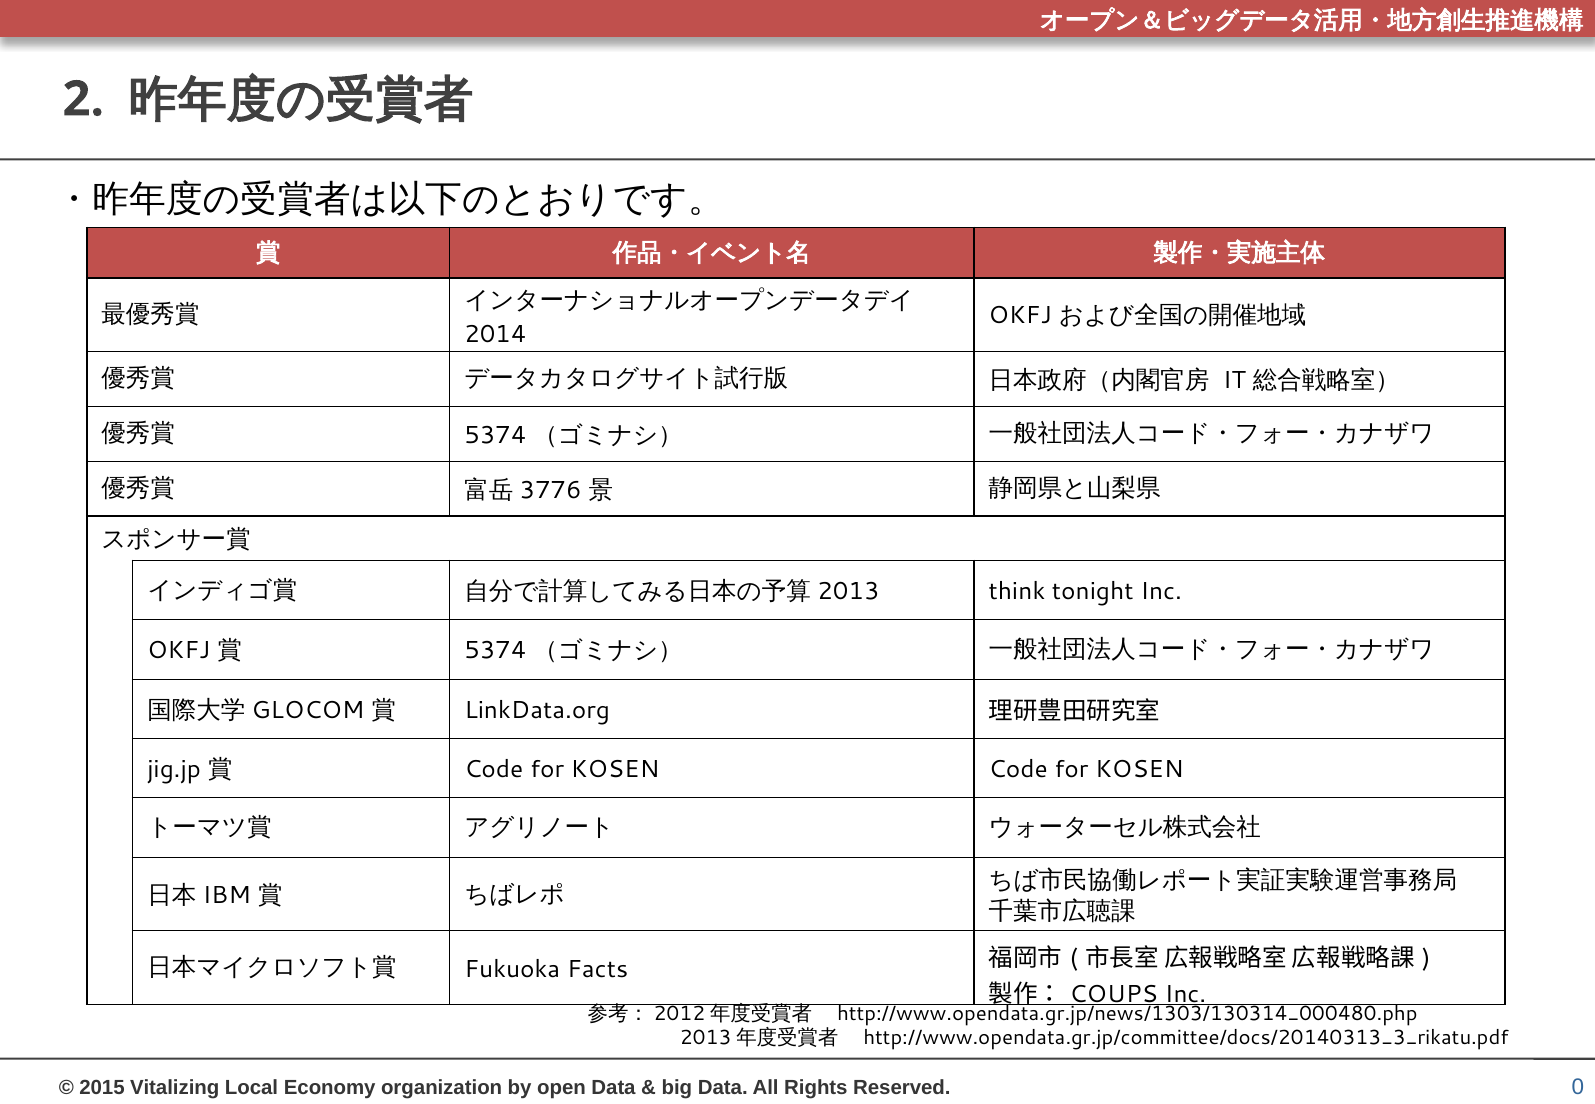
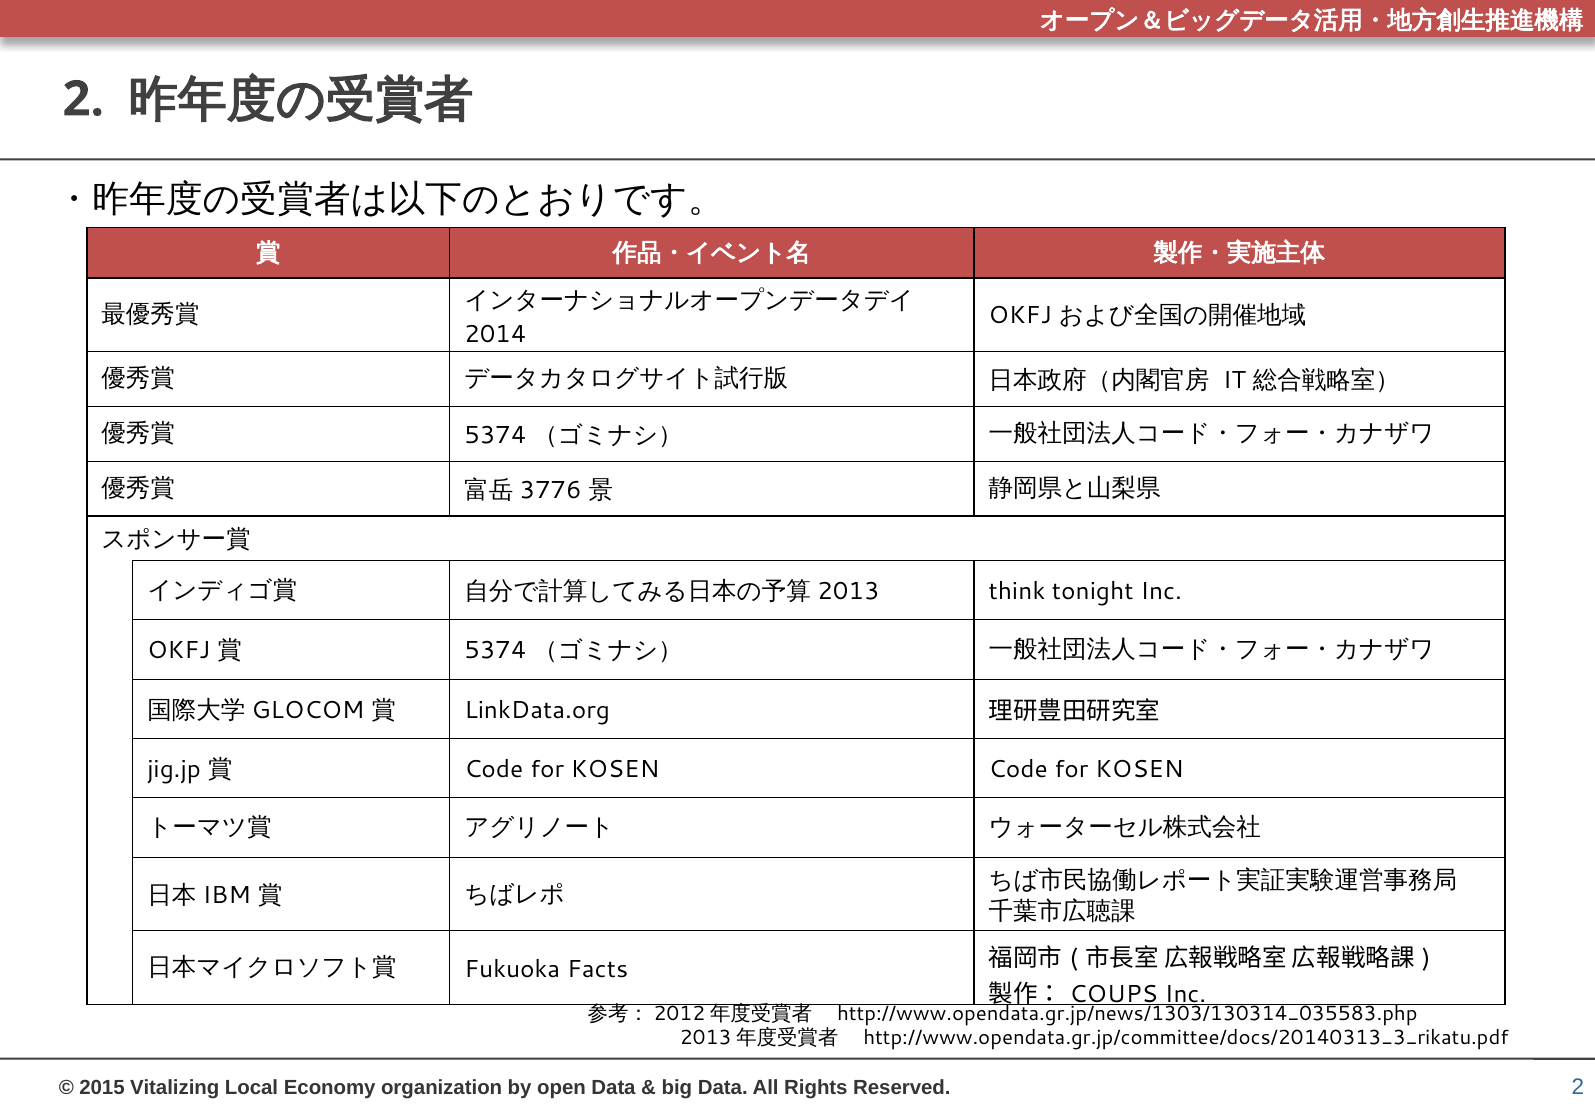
http://www.opendata.gr.jp/news/1303/130314_000480.php: http://www.opendata.gr.jp/news/1303/130314_000480.php -> http://www.opendata.gr.jp/news/1303/130314_035583.php
0 at (1578, 1087): 0 -> 2
